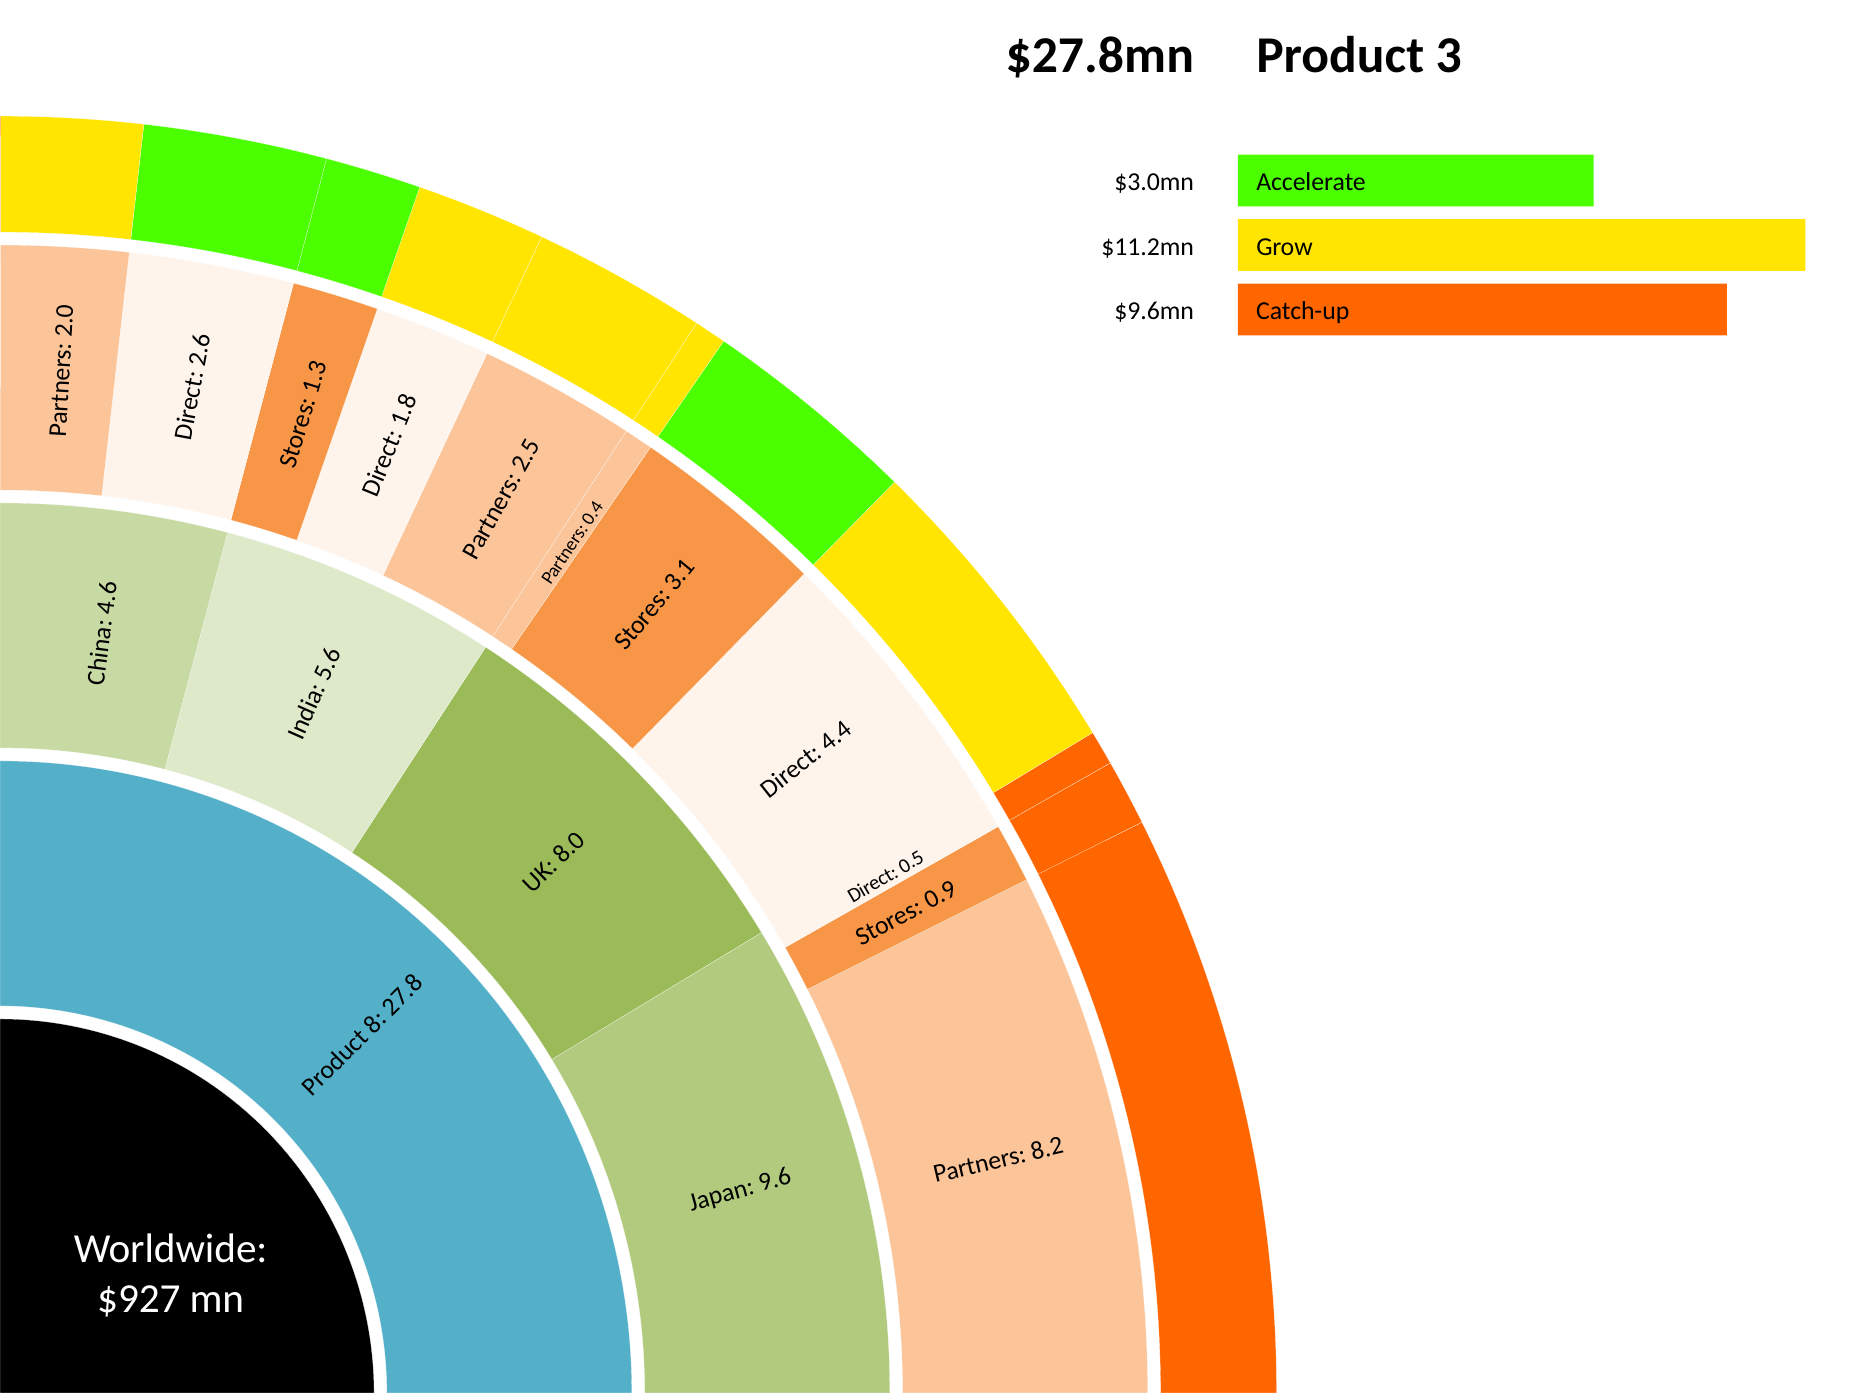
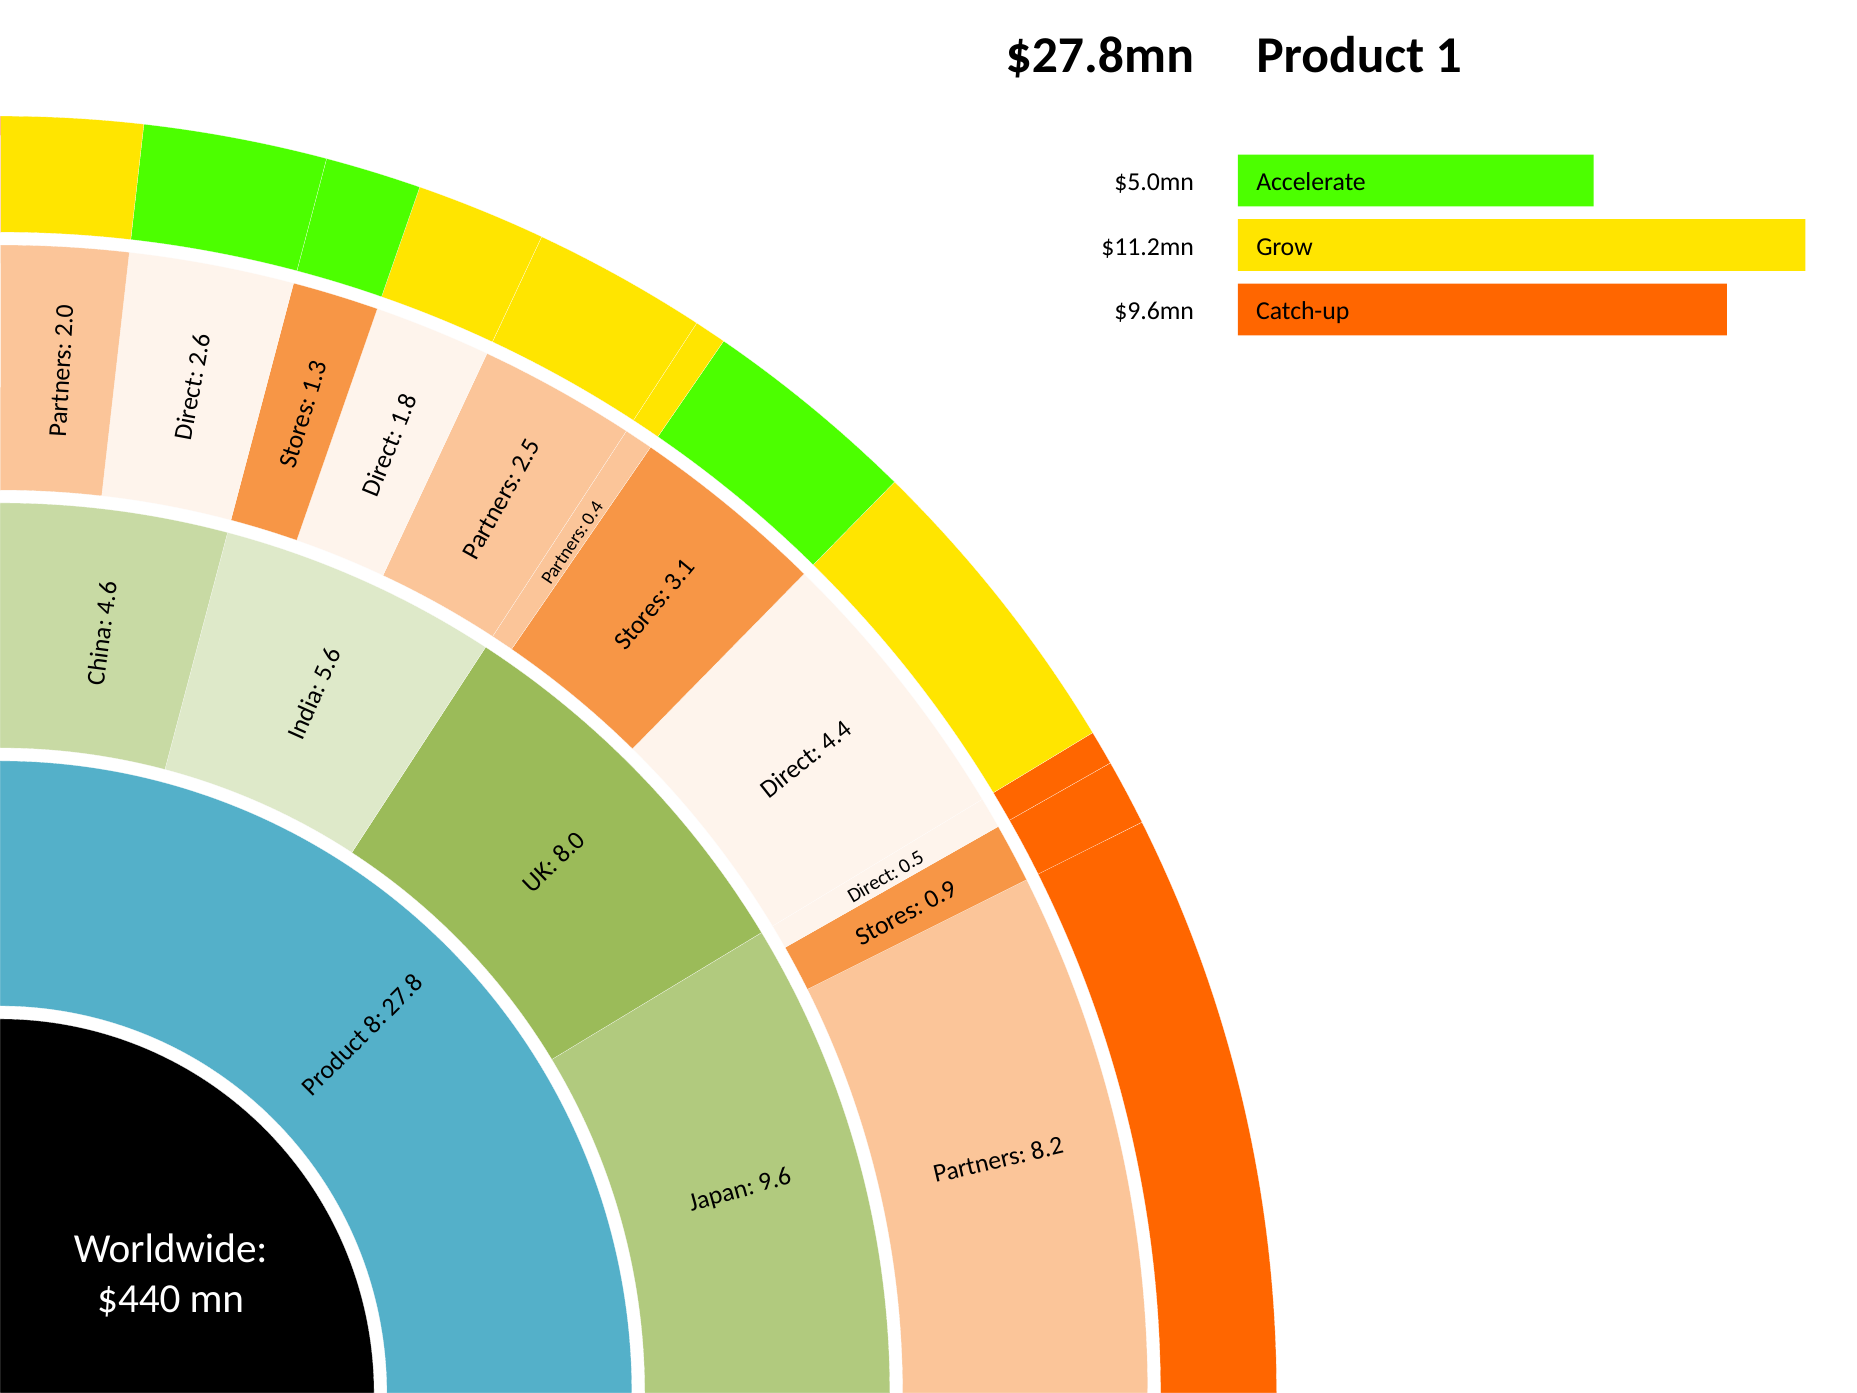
Product 3: 3 -> 1
$3.0mn: $3.0mn -> $5.0mn
$927: $927 -> $440
